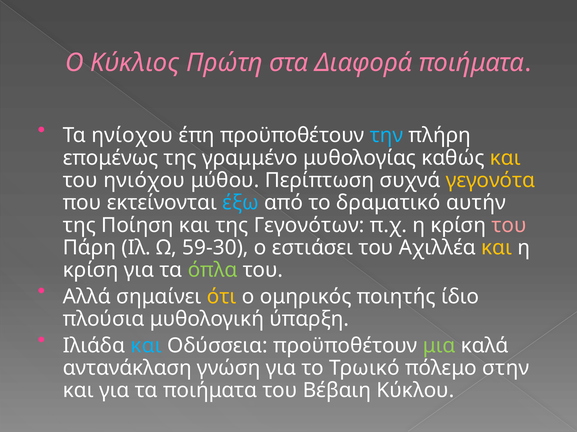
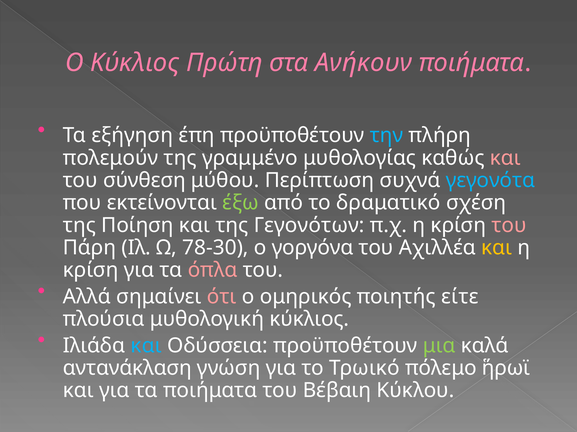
Διαφορά: Διαφορά -> Ανήκουν
ηνίοχου: ηνίοχου -> εξήγηση
επομένως: επομένως -> πολεμούν
και at (505, 158) colour: yellow -> pink
ηνιόχου: ηνιόχου -> σύνθεση
γεγονότα colour: yellow -> light blue
έξω colour: light blue -> light green
αυτήν: αυτήν -> σχέση
59-30: 59-30 -> 78-30
εστιάσει: εστιάσει -> γοργόνα
όπλα colour: light green -> pink
ότι colour: yellow -> pink
ίδιο: ίδιο -> είτε
μυθολογική ύπαρξη: ύπαρξη -> κύκλιος
στην: στην -> ἥρωϊ
